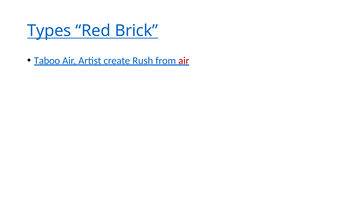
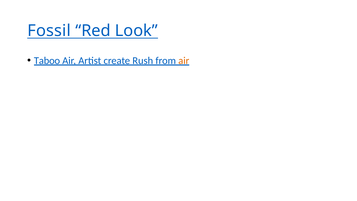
Types: Types -> Fossil
Brick: Brick -> Look
air at (184, 61) colour: red -> orange
